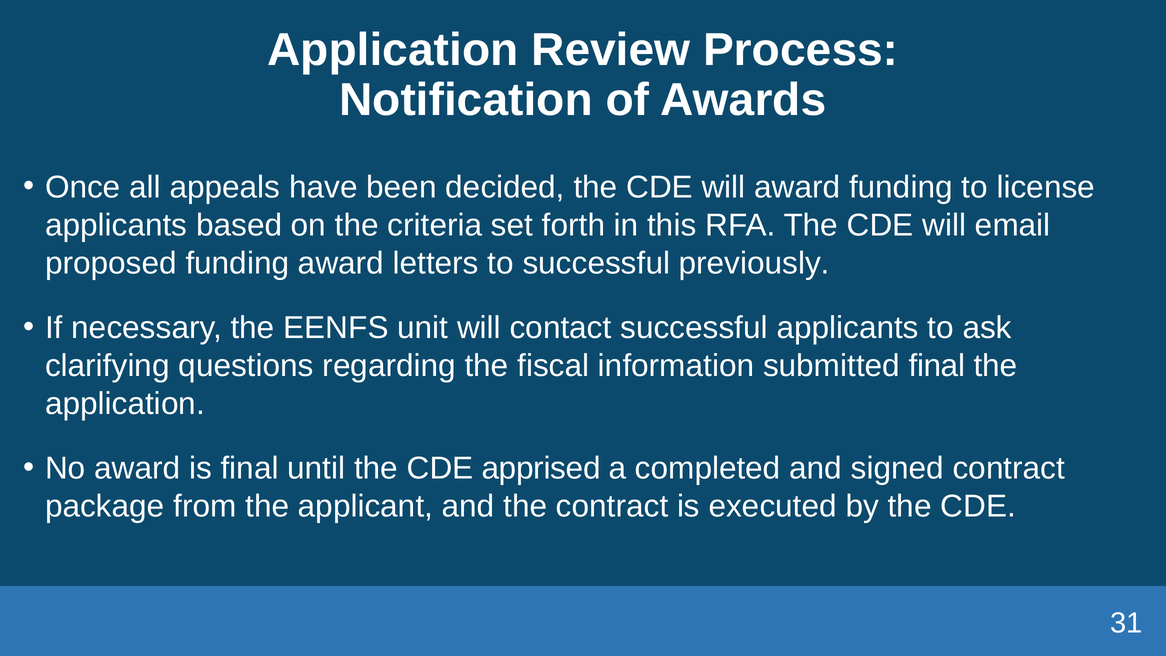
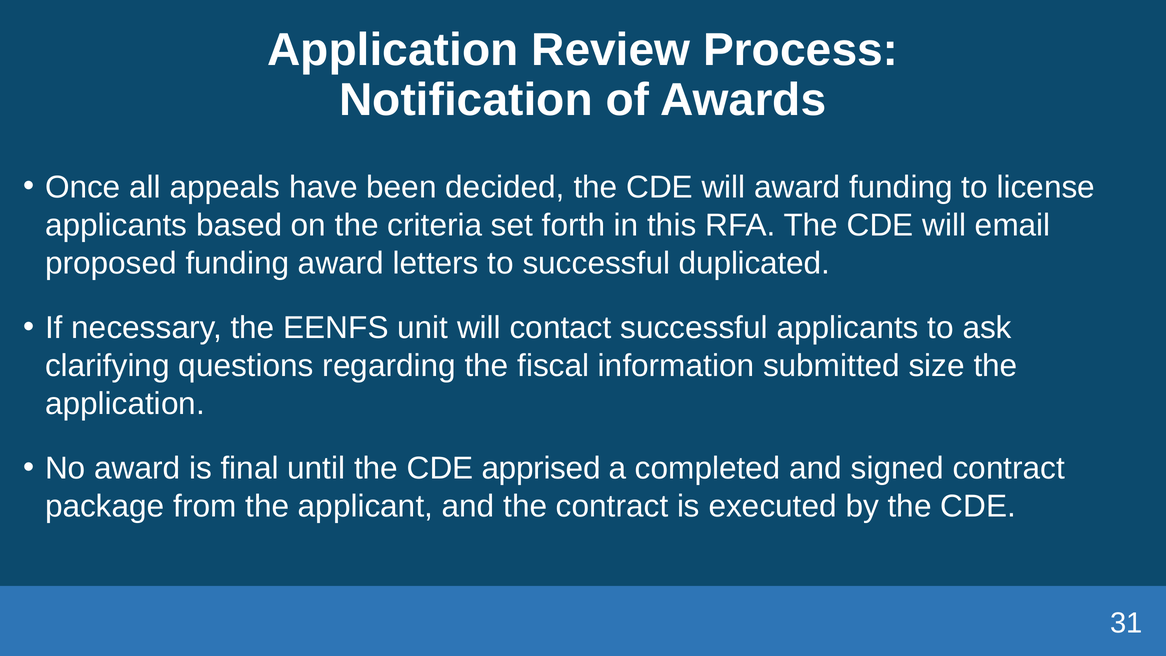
previously: previously -> duplicated
submitted final: final -> size
